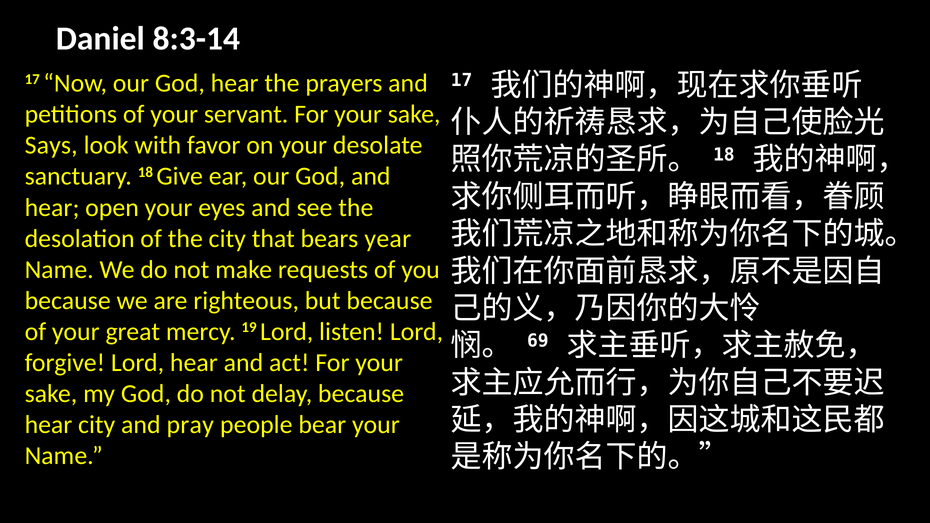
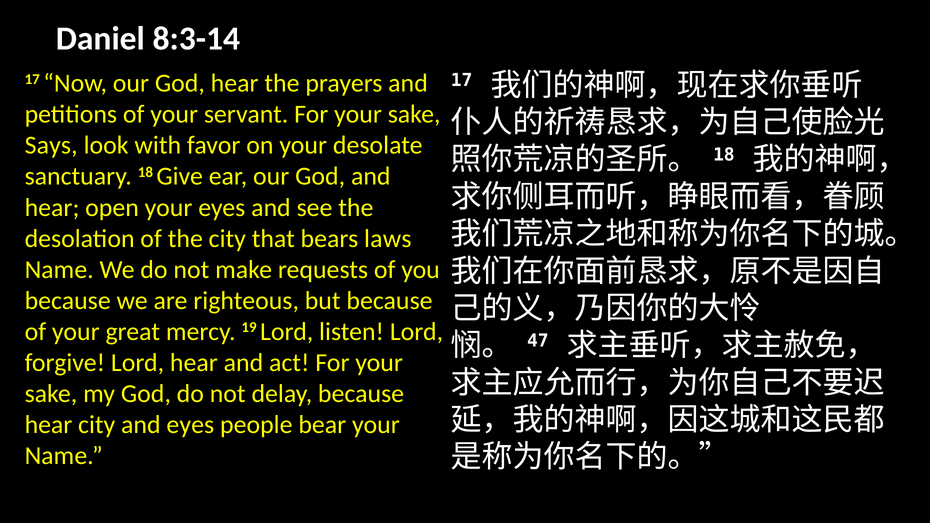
year: year -> laws
69: 69 -> 47
and pray: pray -> eyes
